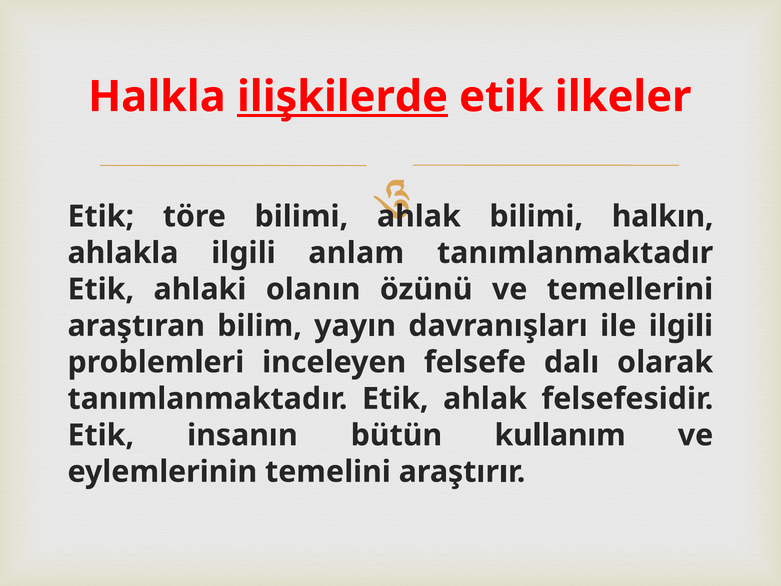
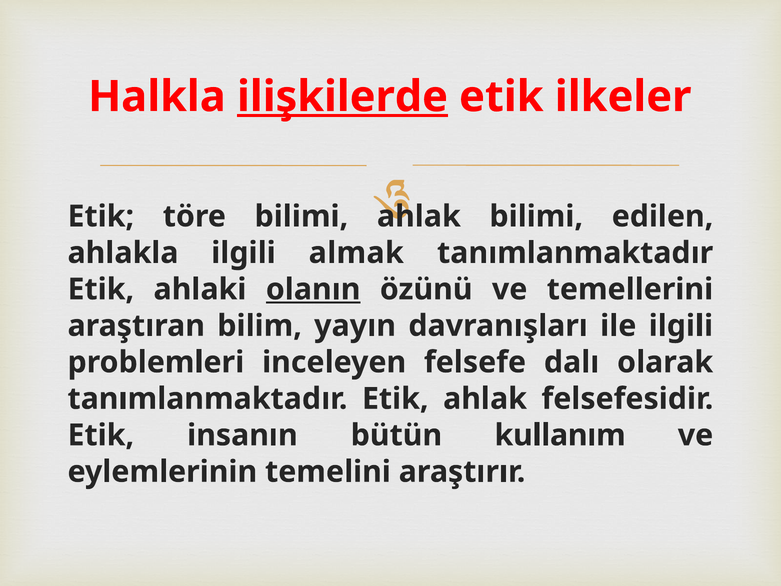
halkın: halkın -> edilen
anlam: anlam -> almak
olanın underline: none -> present
